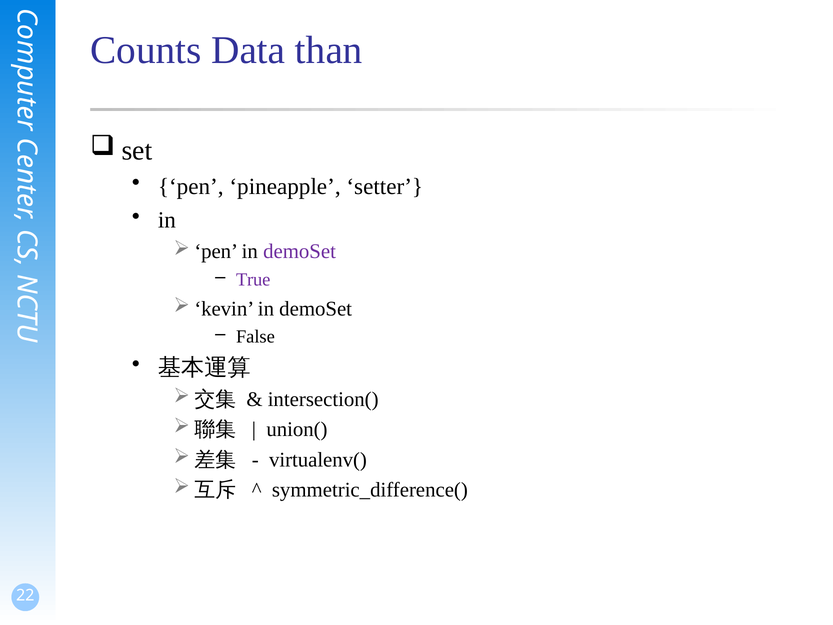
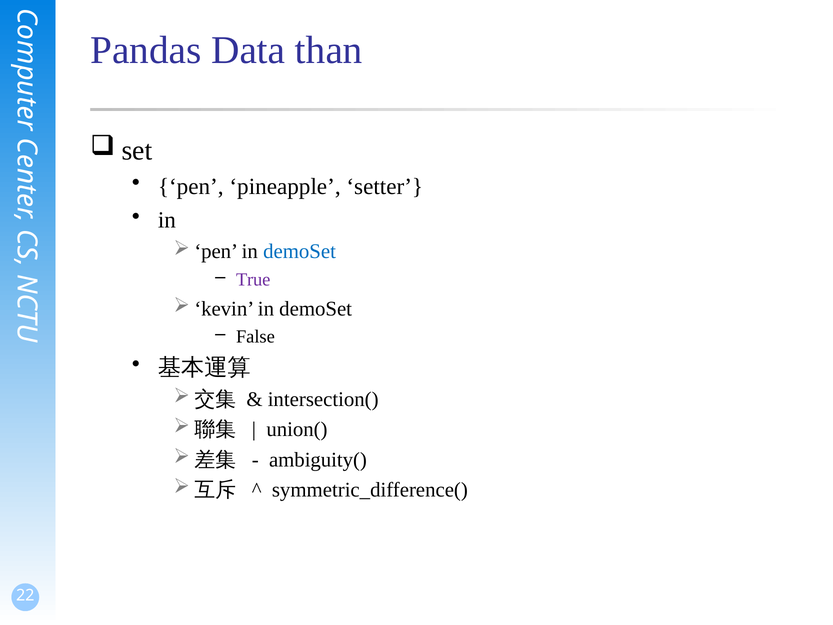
Counts: Counts -> Pandas
demoSet at (300, 251) colour: purple -> blue
virtualenv(: virtualenv( -> ambiguity(
